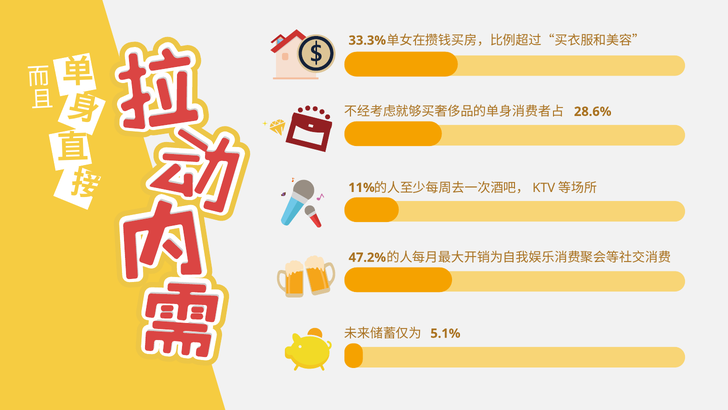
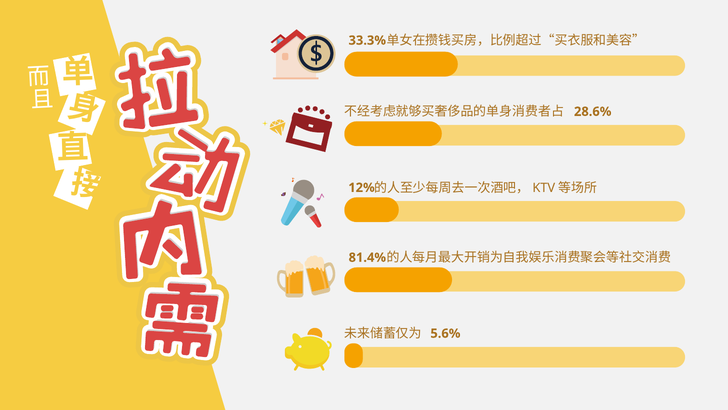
11%: 11% -> 12%
47.2%: 47.2% -> 81.4%
5.1%: 5.1% -> 5.6%
